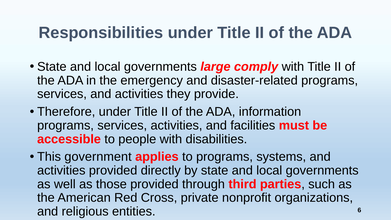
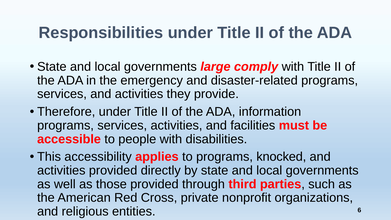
government: government -> accessibility
systems: systems -> knocked
